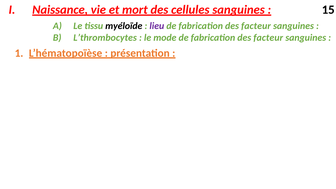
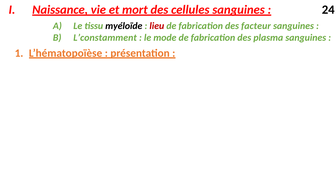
15: 15 -> 24
lieu colour: purple -> red
L’thrombocytes: L’thrombocytes -> L’constamment
facteur at (268, 38): facteur -> plasma
